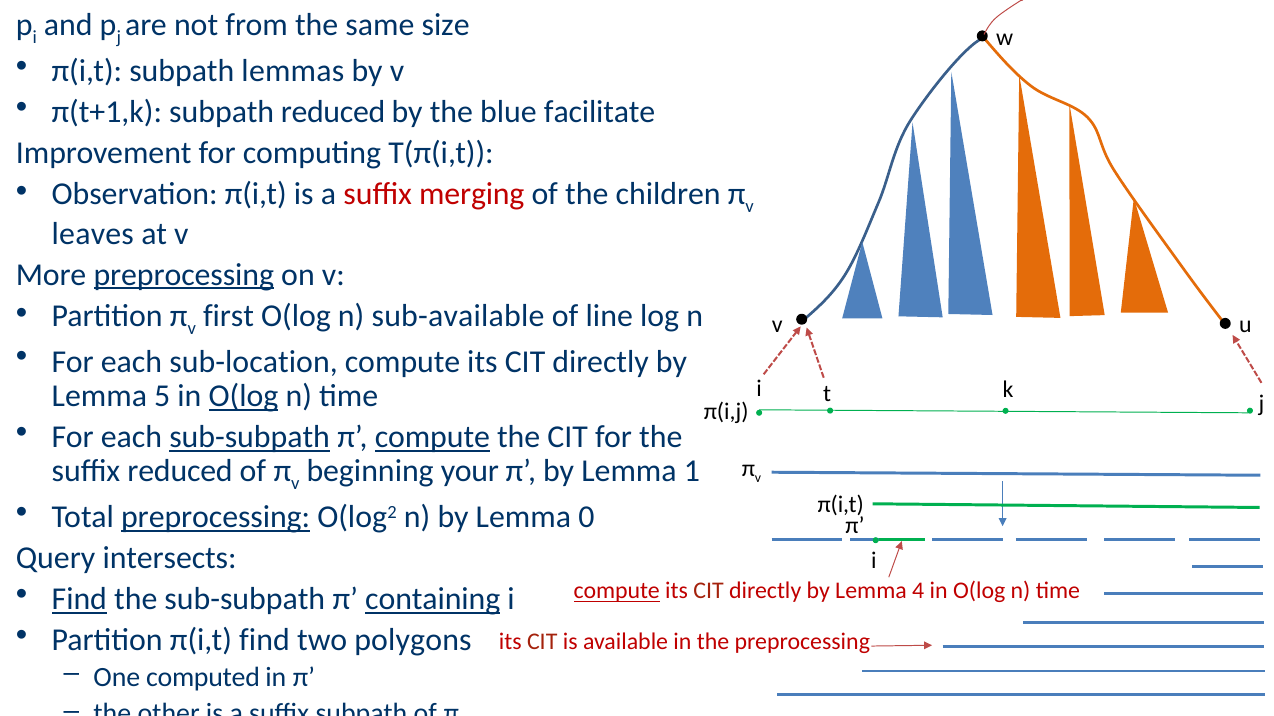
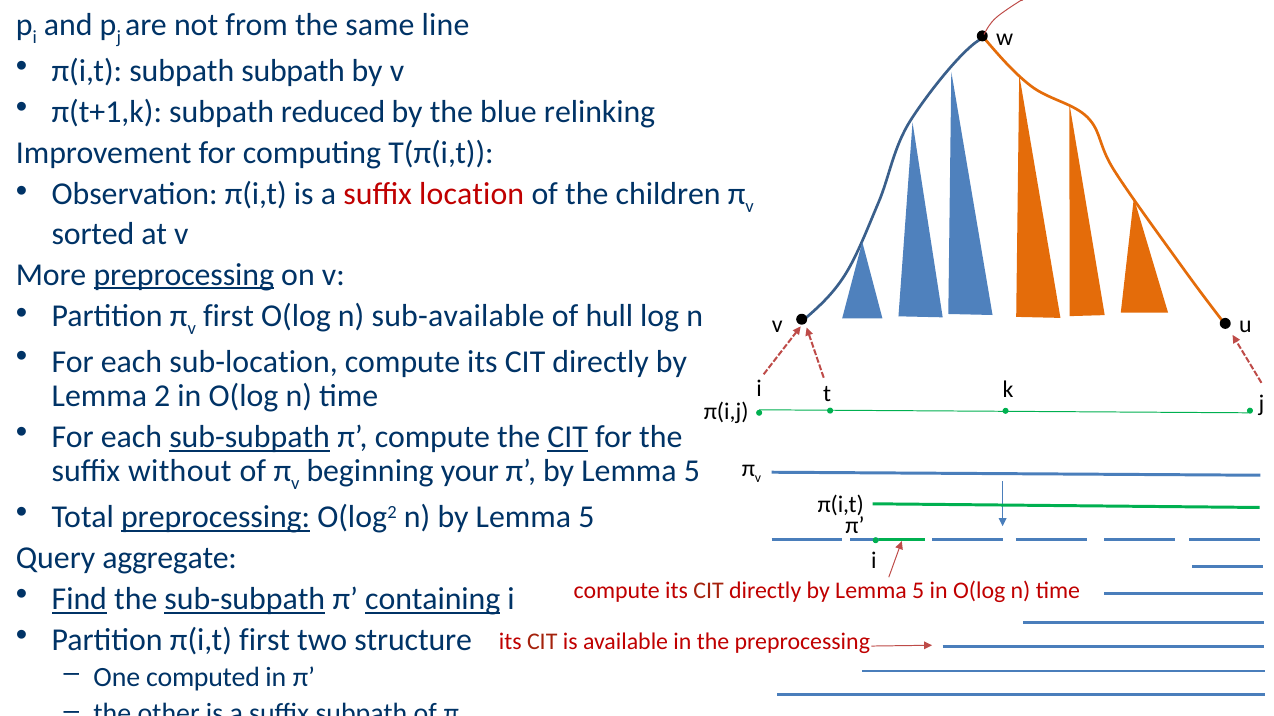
size: size -> line
subpath lemmas: lemmas -> subpath
facilitate: facilitate -> relinking
merging: merging -> location
leaves: leaves -> sorted
line: line -> hull
5: 5 -> 2
O(log at (244, 396) underline: present -> none
compute at (432, 437) underline: present -> none
CIT at (568, 437) underline: none -> present
suffix reduced: reduced -> without
π by Lemma 1: 1 -> 5
n by Lemma 0: 0 -> 5
intersects: intersects -> aggregate
sub-subpath at (245, 600) underline: none -> present
compute at (617, 591) underline: present -> none
directly by Lemma 4: 4 -> 5
π(i,t find: find -> first
polygons: polygons -> structure
